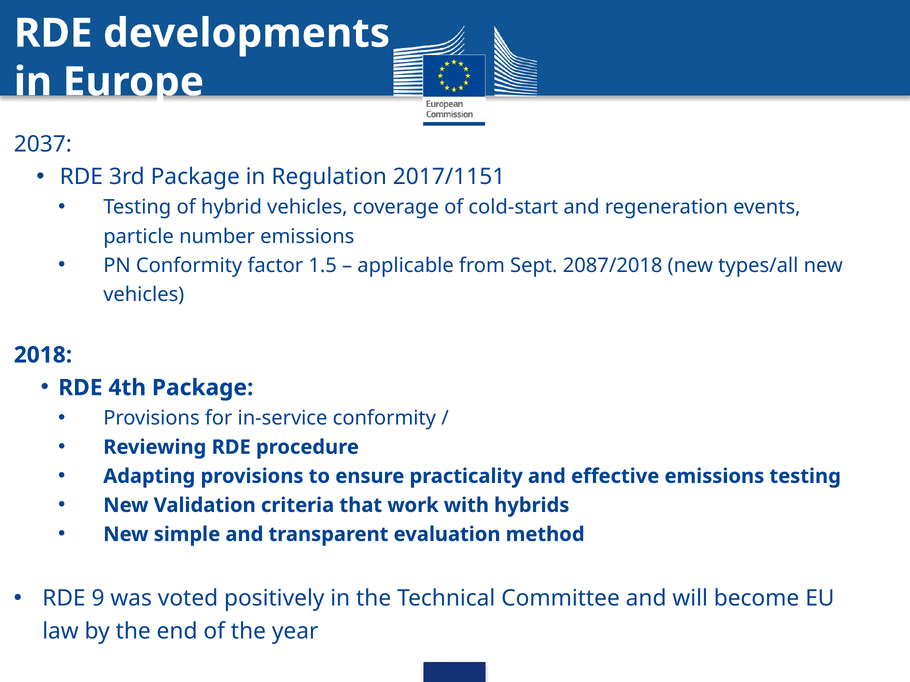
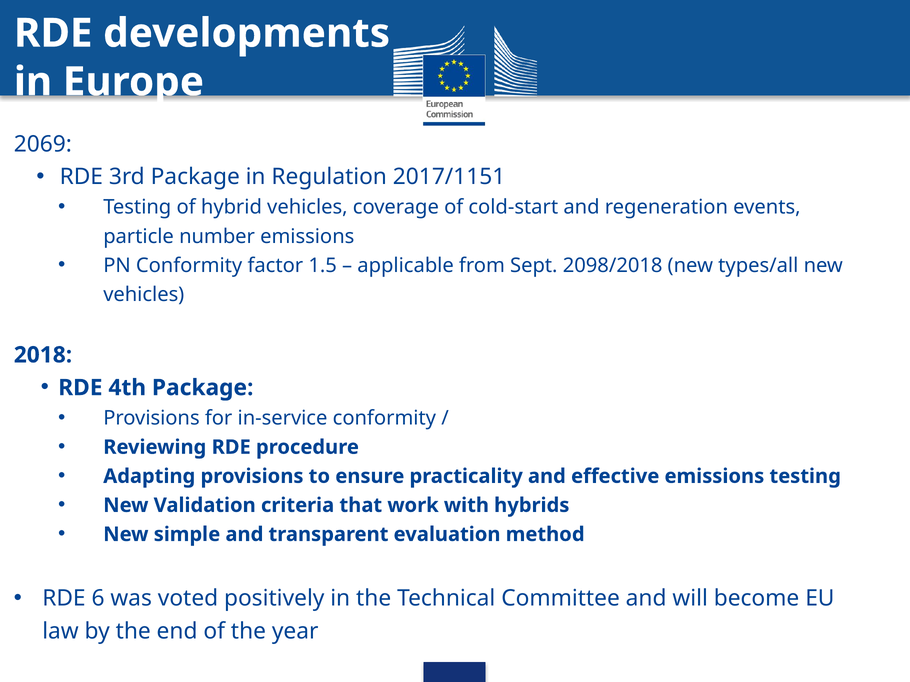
2037: 2037 -> 2069
2087/2018: 2087/2018 -> 2098/2018
9: 9 -> 6
